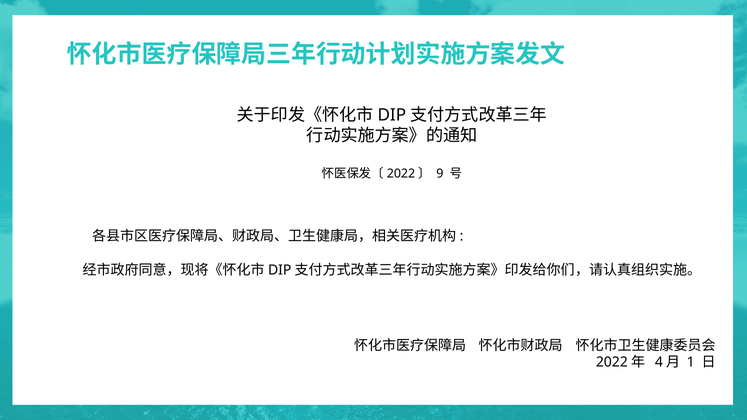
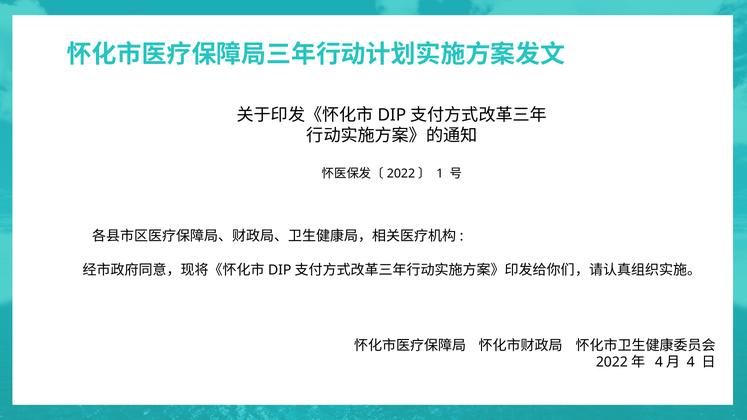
9: 9 -> 1
1: 1 -> 4
